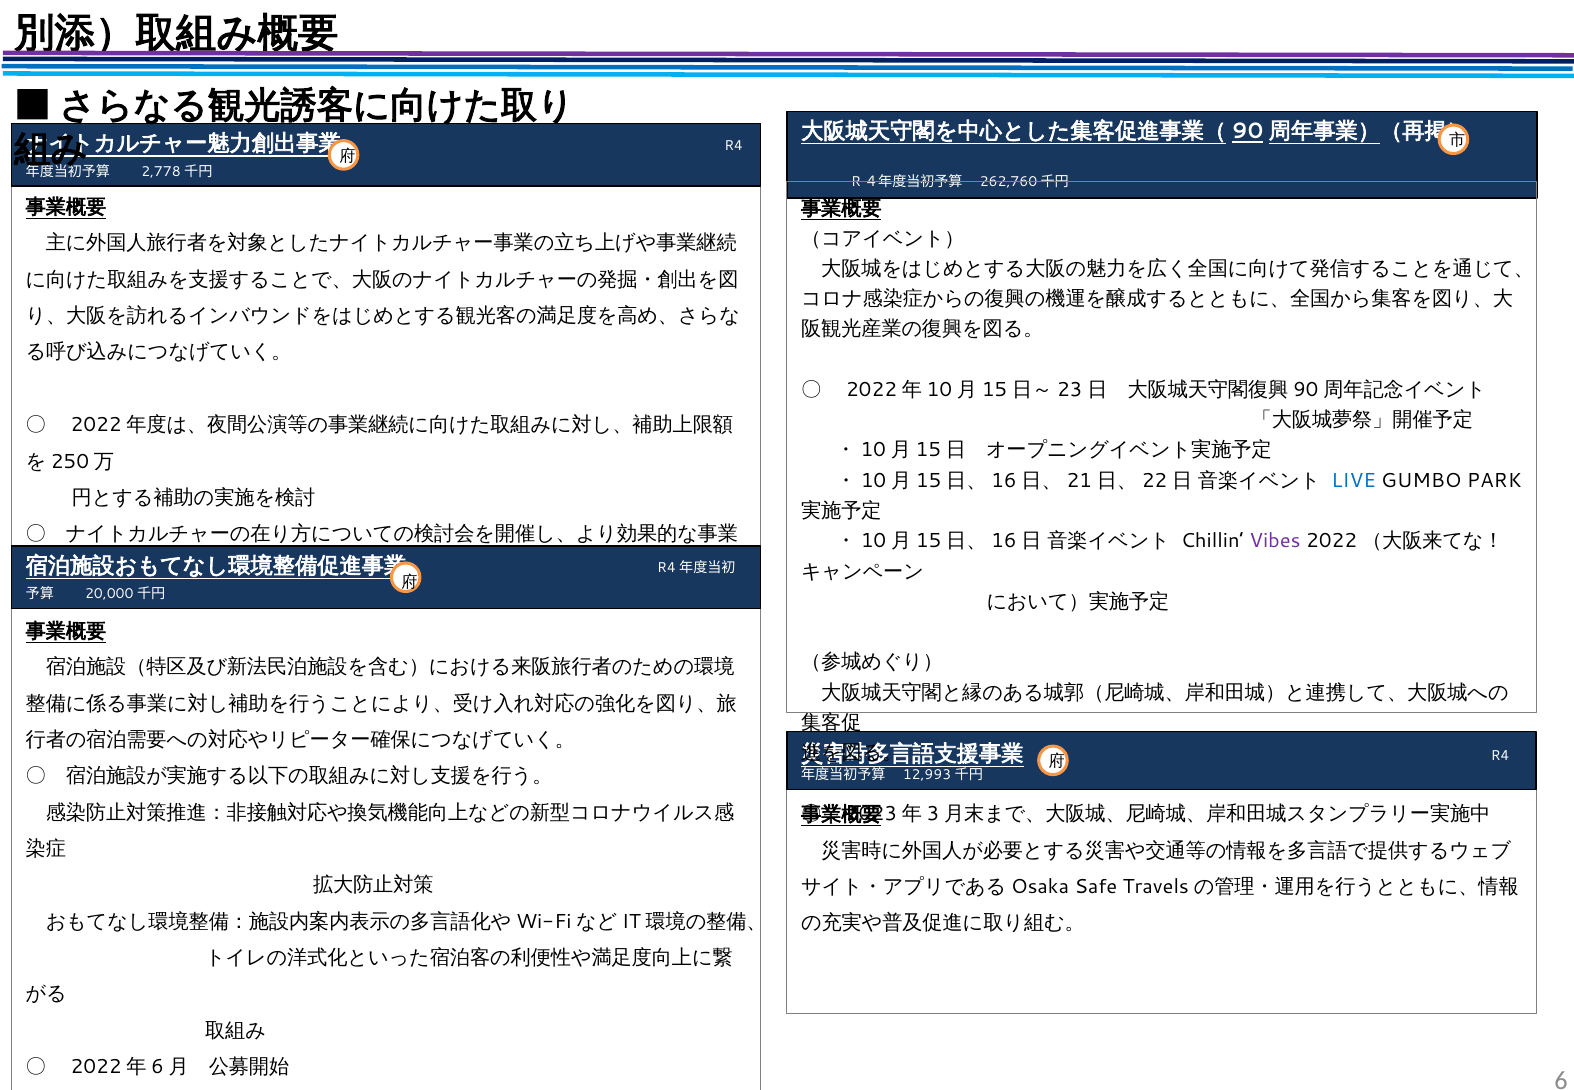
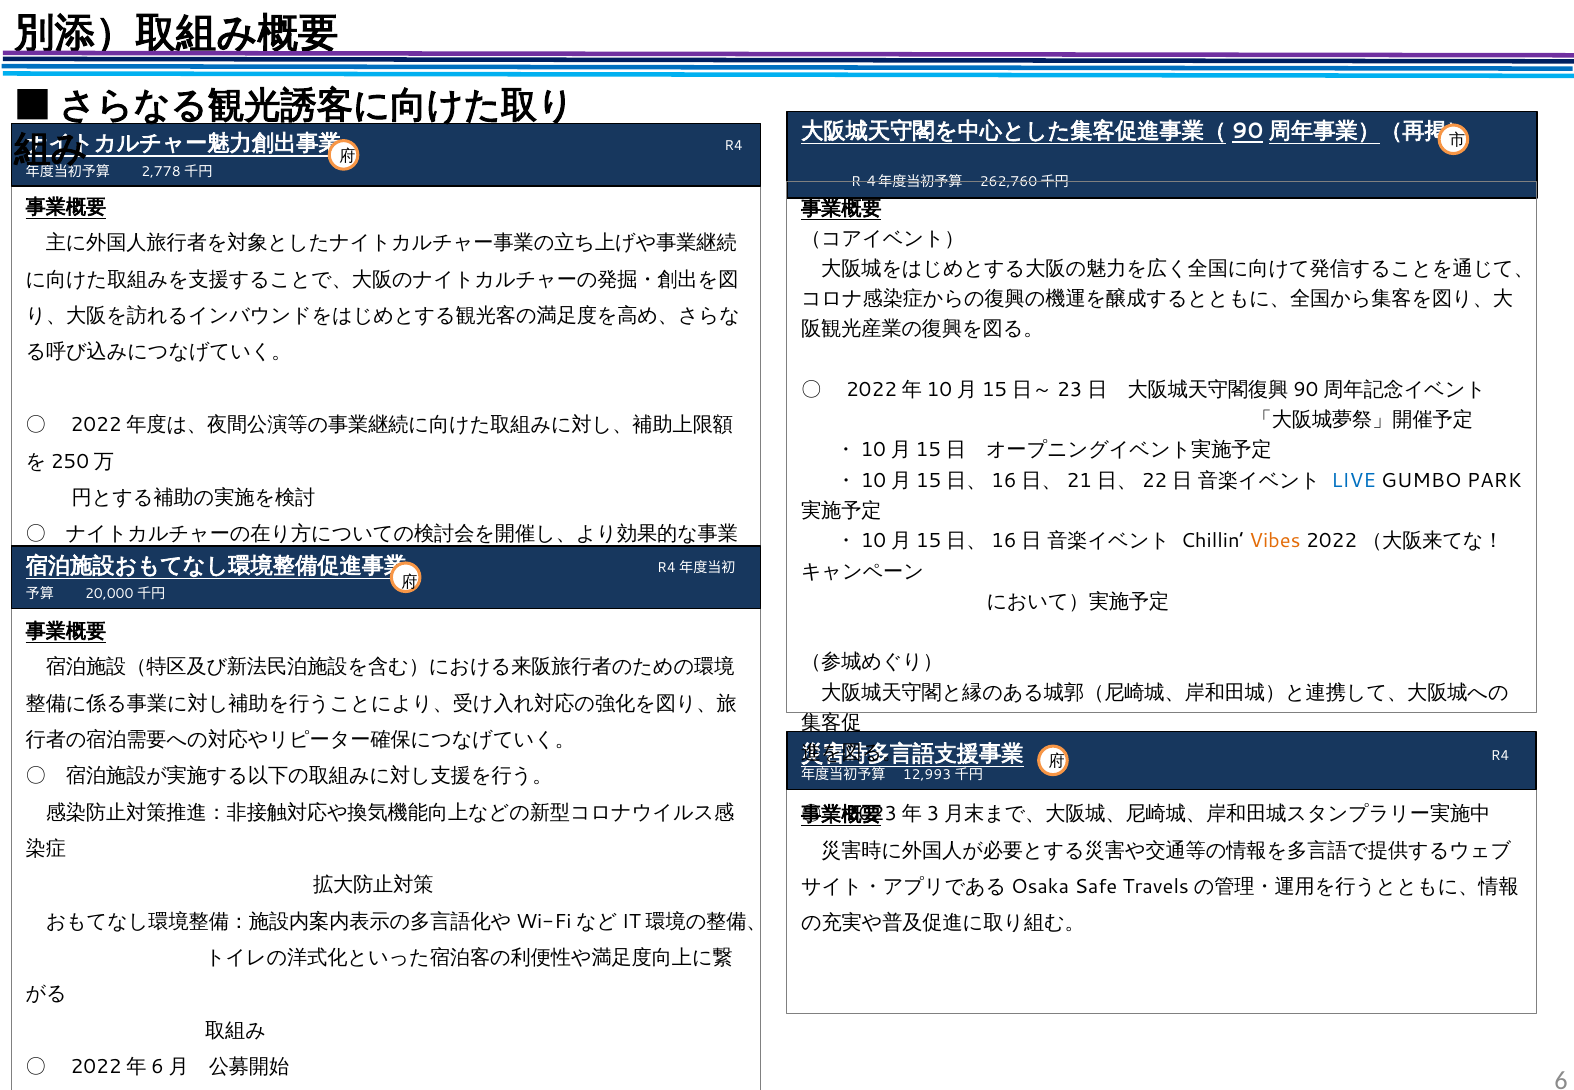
Vibes colour: purple -> orange
